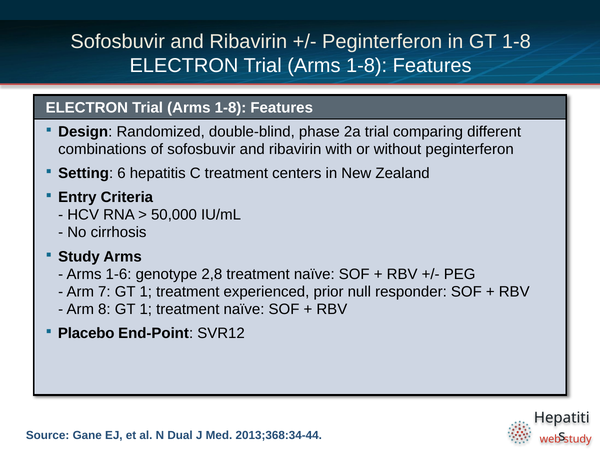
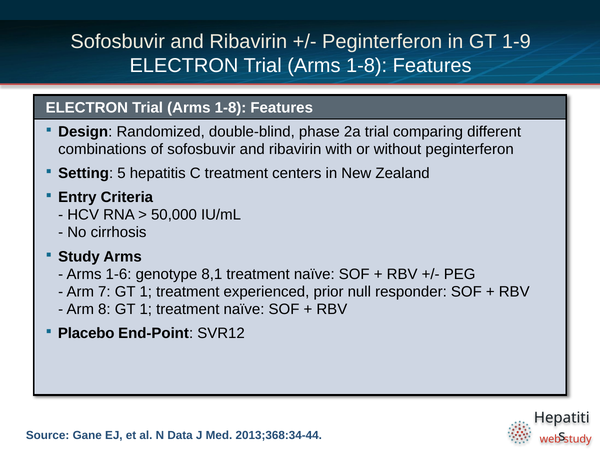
GT 1-8: 1-8 -> 1-9
6: 6 -> 5
2,8: 2,8 -> 8,1
Dual: Dual -> Data
